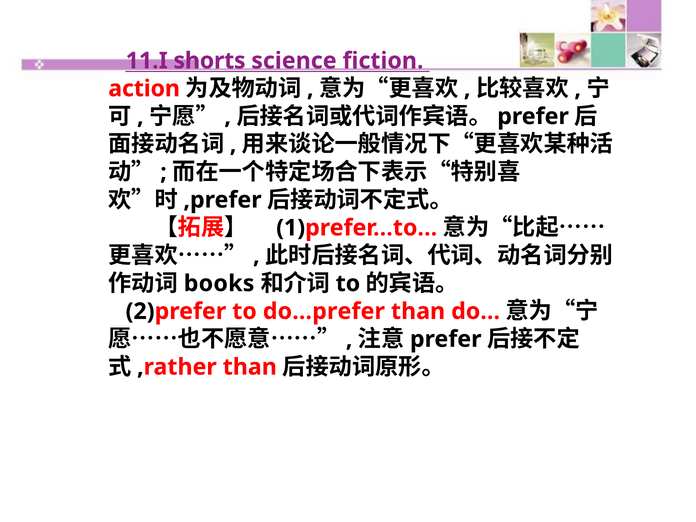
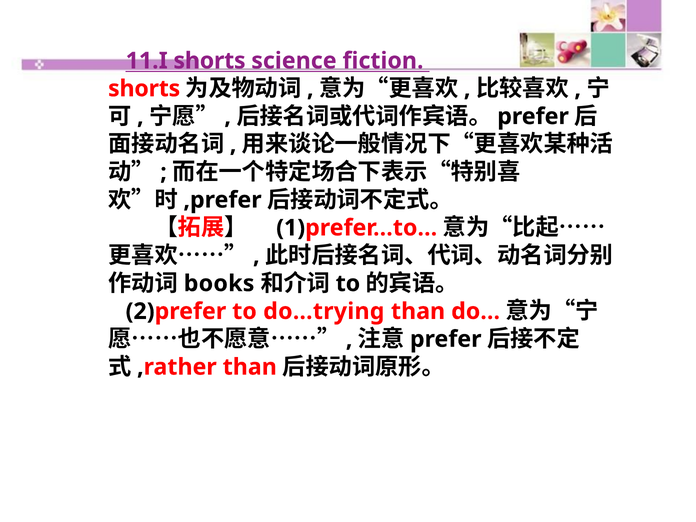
action at (144, 89): action -> shorts
do…prefer: do…prefer -> do…trying
